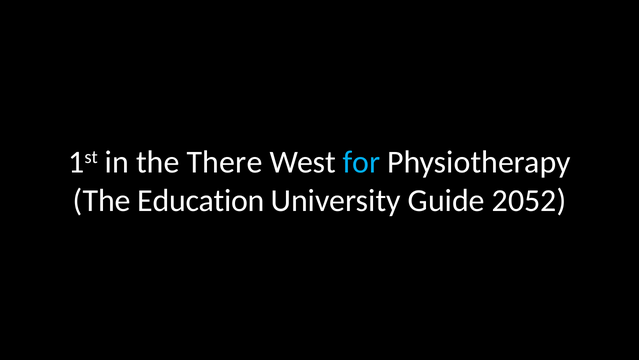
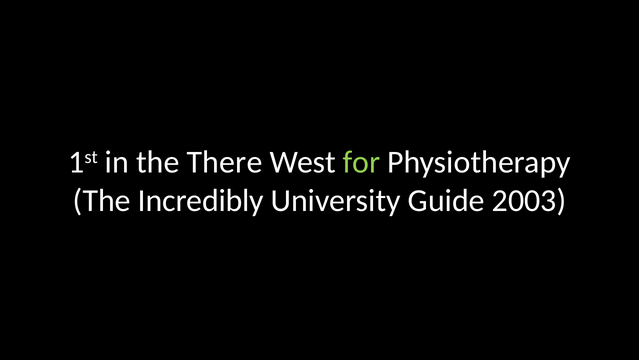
for colour: light blue -> light green
Education: Education -> Incredibly
2052: 2052 -> 2003
